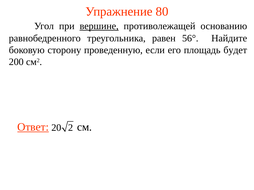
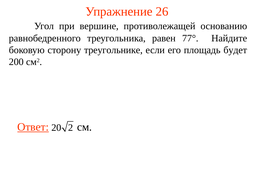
80: 80 -> 26
вершине underline: present -> none
56°: 56° -> 77°
проведенную: проведенную -> треугольнике
